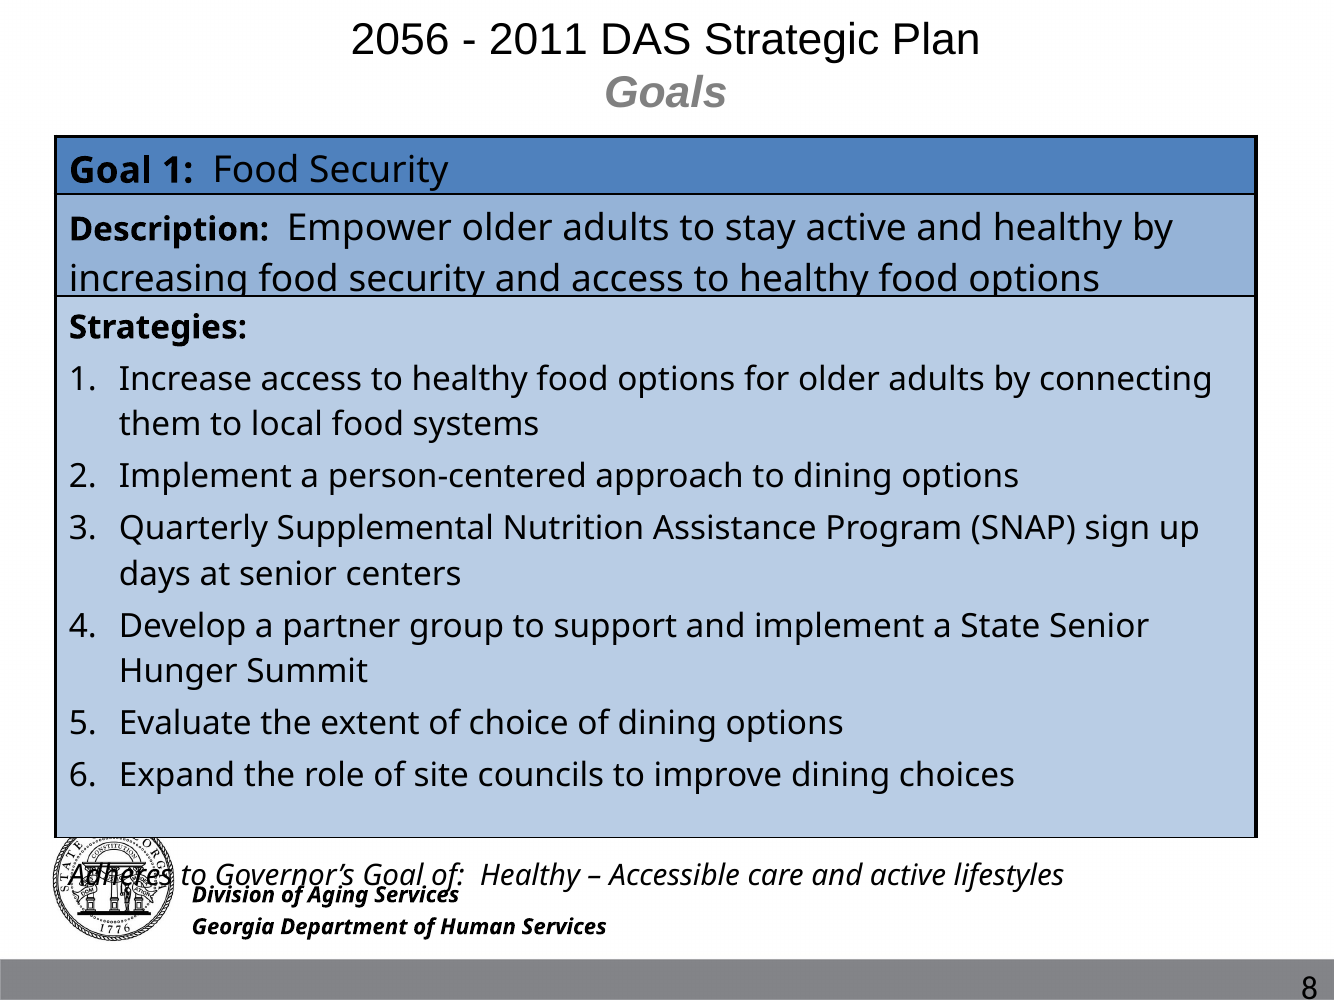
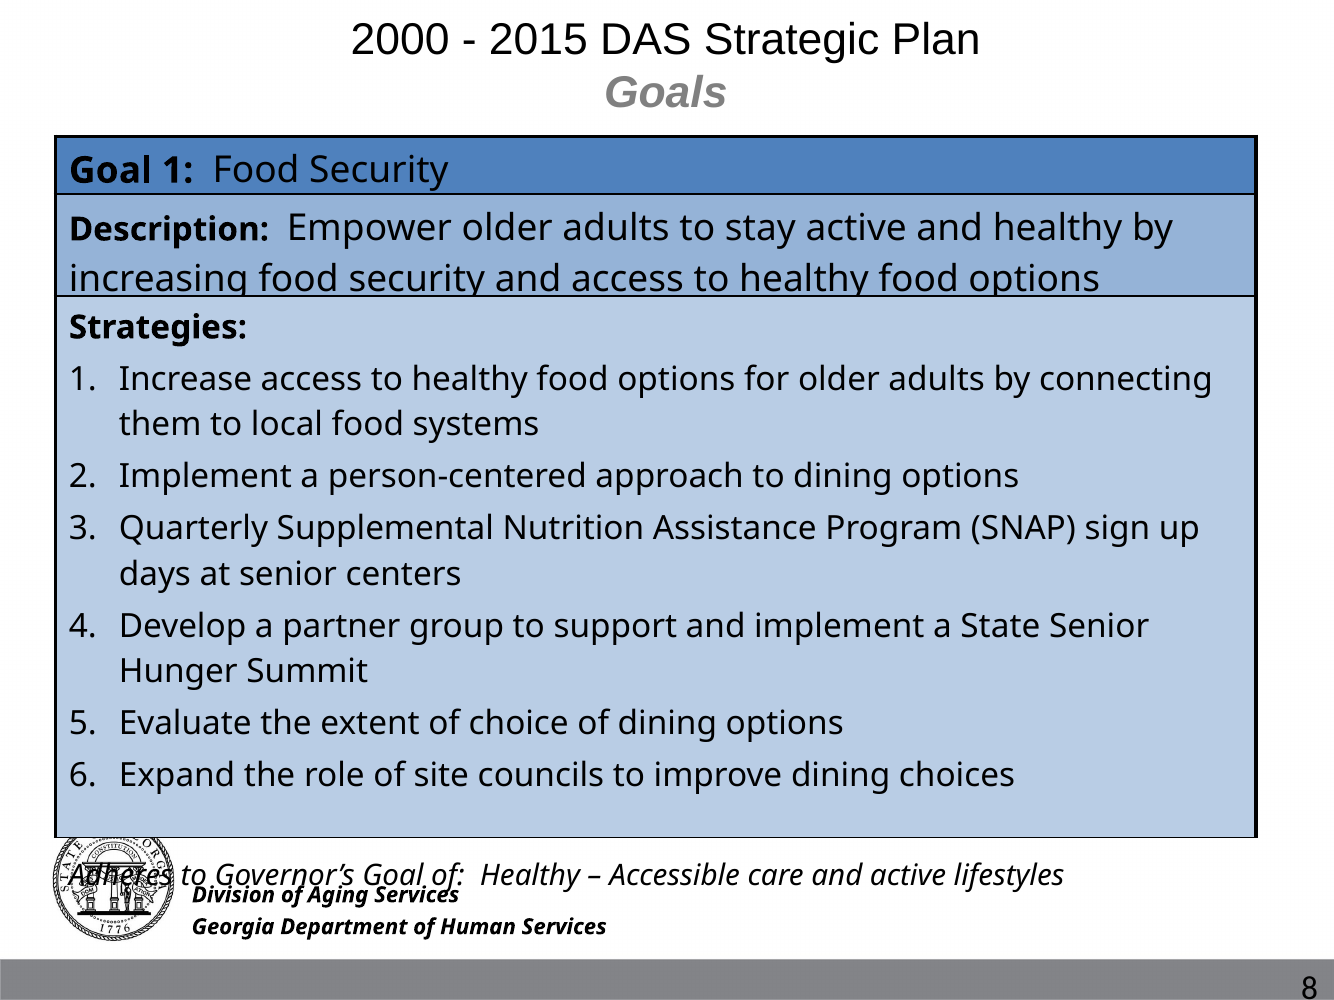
2056: 2056 -> 2000
2011: 2011 -> 2015
